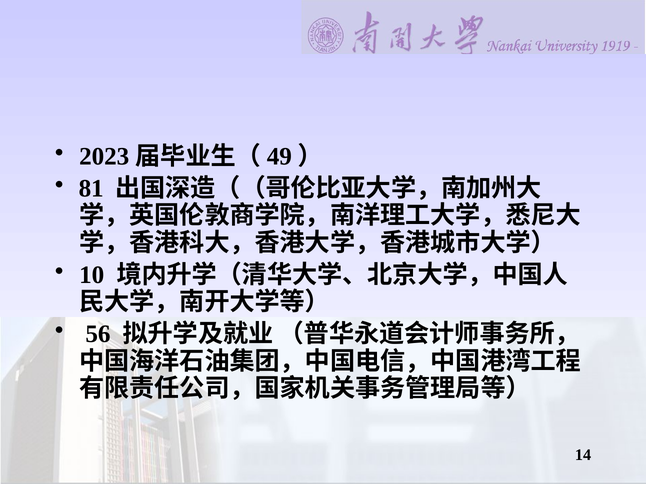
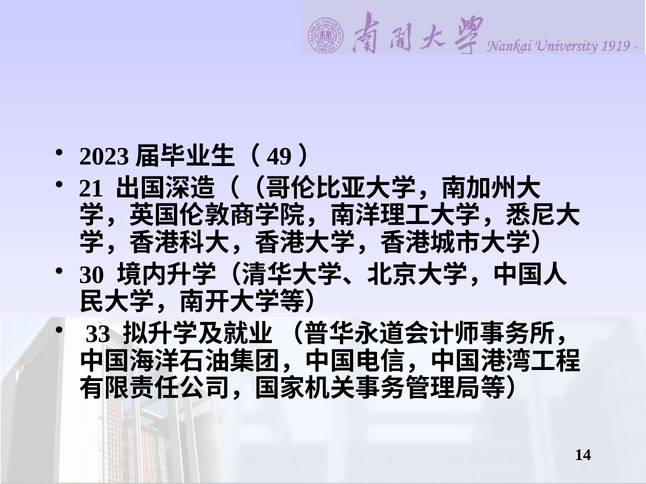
81: 81 -> 21
10: 10 -> 30
56: 56 -> 33
